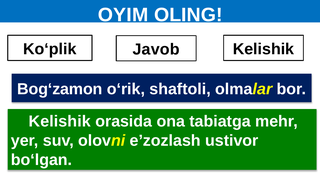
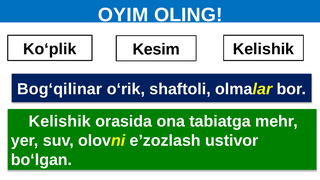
Javob: Javob -> Kesim
Bog‘zamon: Bog‘zamon -> Bog‘qilinar
